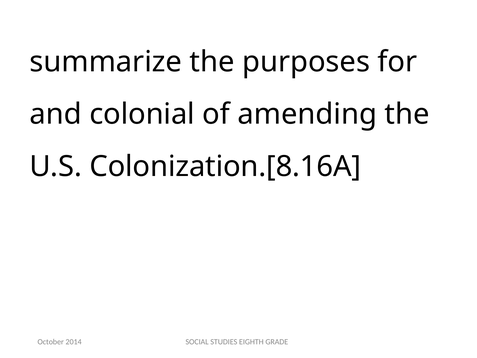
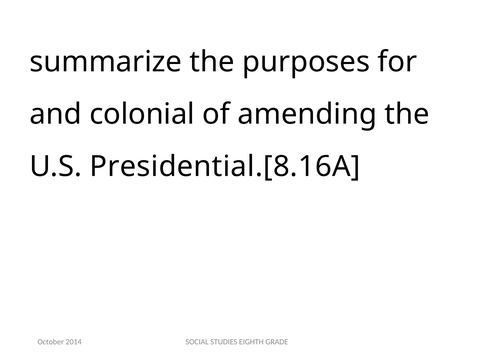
Colonization.[8.16A: Colonization.[8.16A -> Presidential.[8.16A
